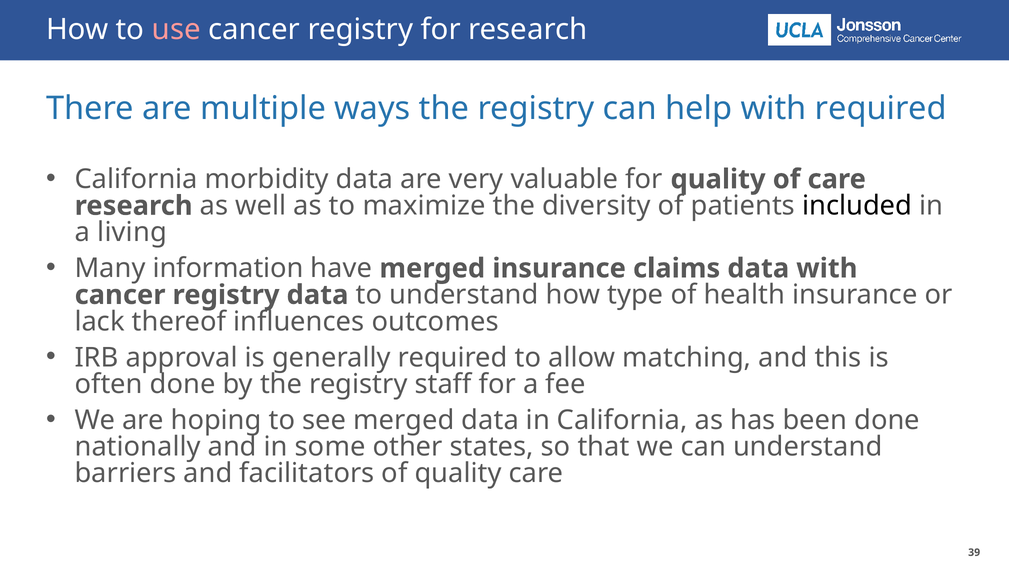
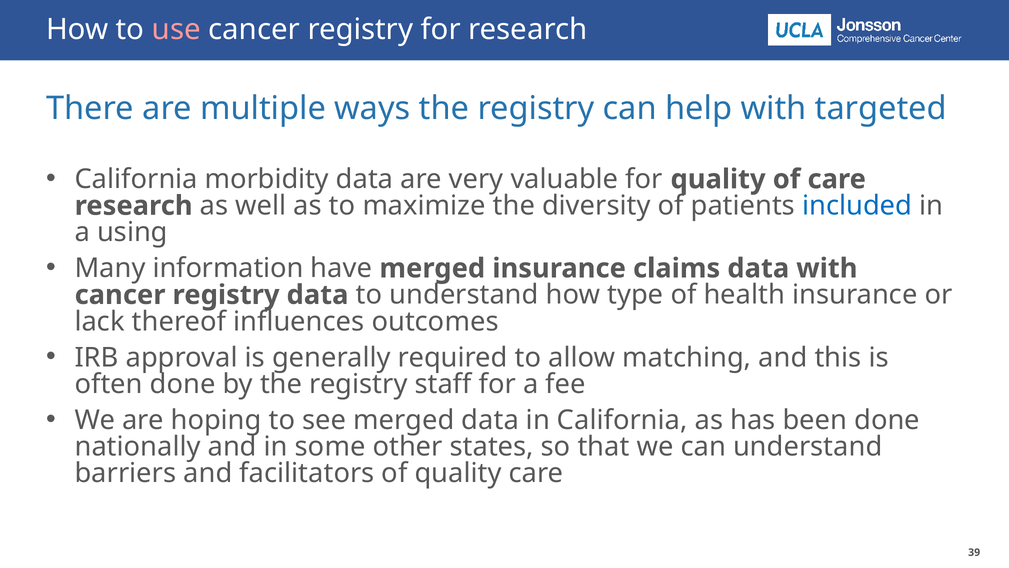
with required: required -> targeted
included colour: black -> blue
living: living -> using
